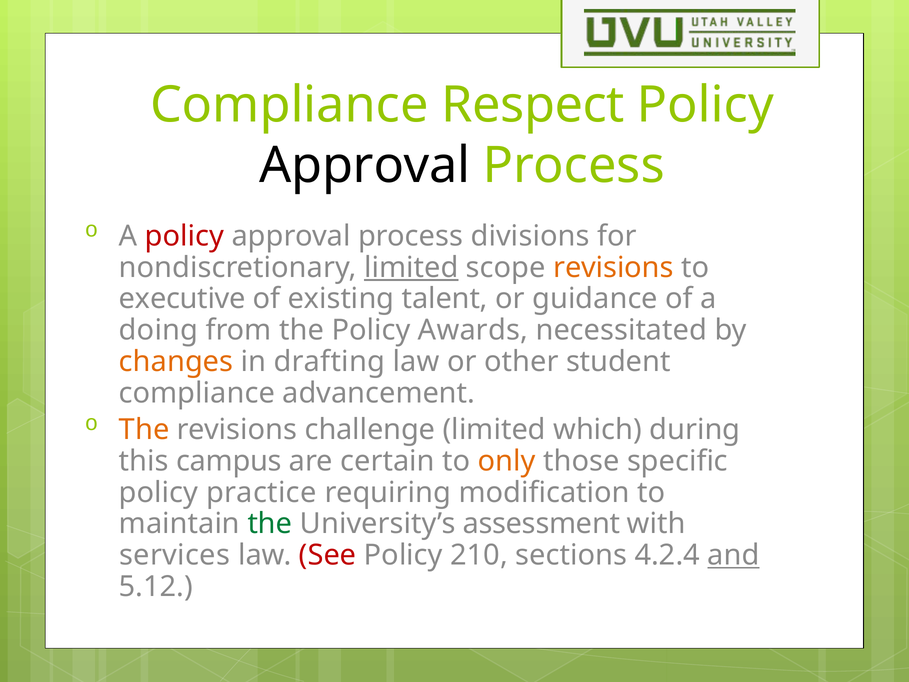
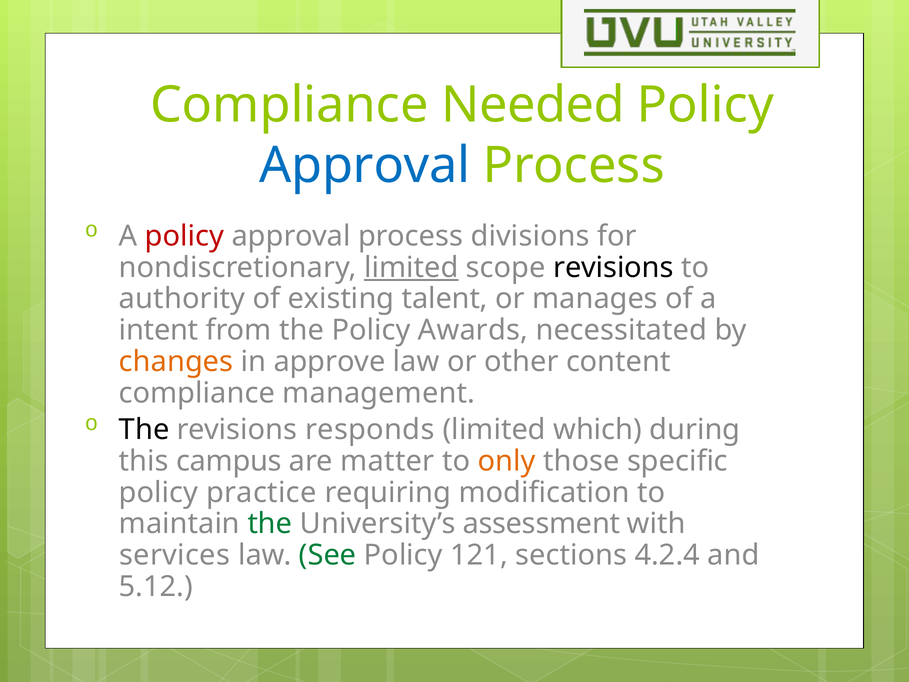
Respect: Respect -> Needed
Approval at (365, 166) colour: black -> blue
revisions at (613, 267) colour: orange -> black
executive: executive -> authority
guidance: guidance -> manages
doing: doing -> intent
drafting: drafting -> approve
student: student -> content
advancement: advancement -> management
The at (144, 430) colour: orange -> black
challenge: challenge -> responds
certain: certain -> matter
See colour: red -> green
210: 210 -> 121
and underline: present -> none
